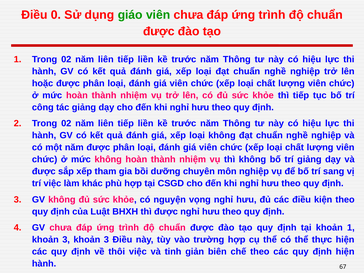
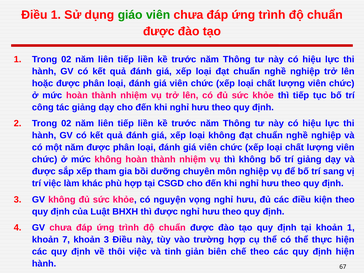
Điều 0: 0 -> 1
3 at (66, 240): 3 -> 7
